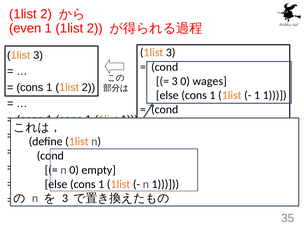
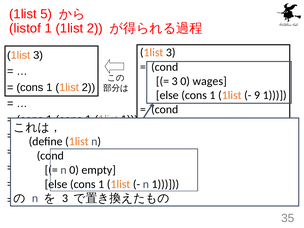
2 at (46, 14): 2 -> 5
even: even -> listof
1 at (257, 95): 1 -> 9
